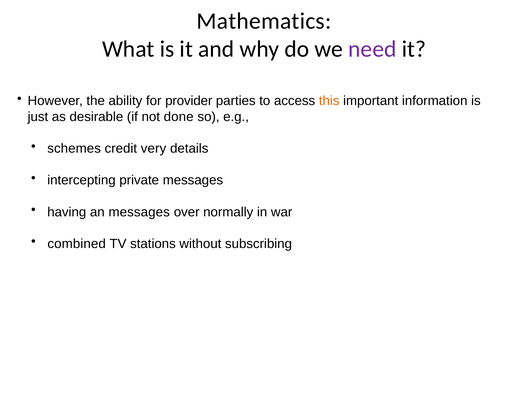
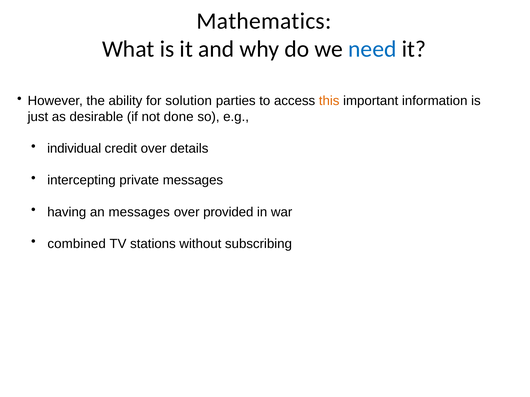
need colour: purple -> blue
provider: provider -> solution
schemes: schemes -> individual
credit very: very -> over
normally: normally -> provided
